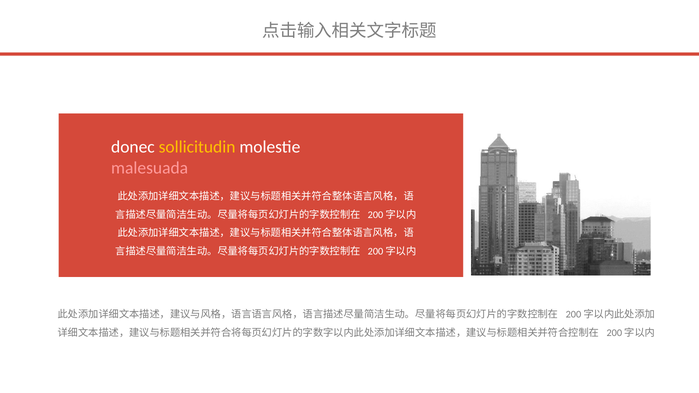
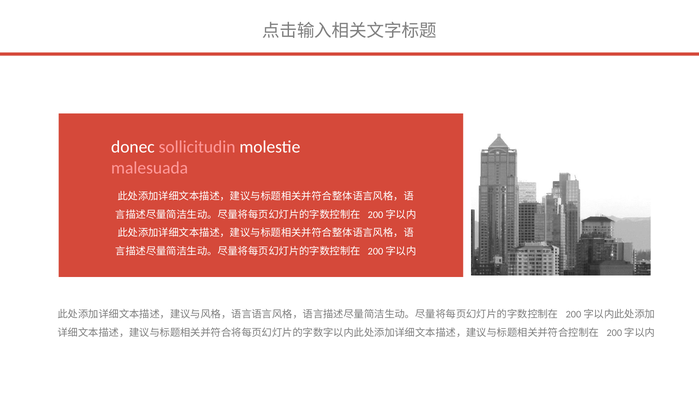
sollicitudin colour: yellow -> pink
